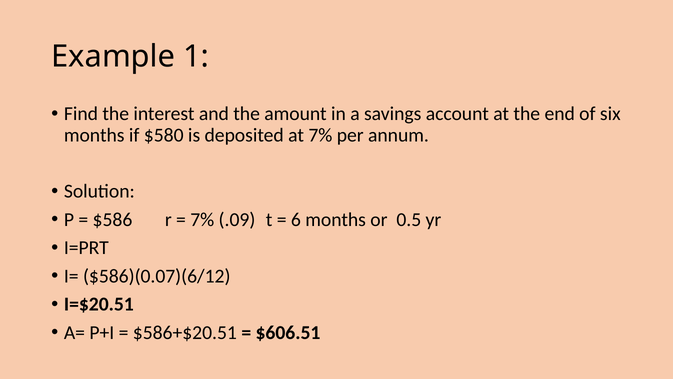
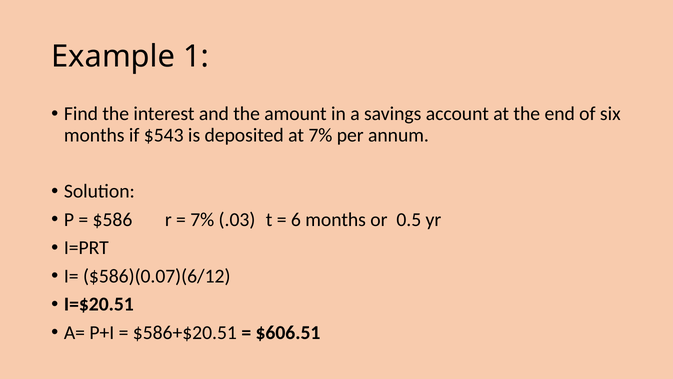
$580: $580 -> $543
.09: .09 -> .03
